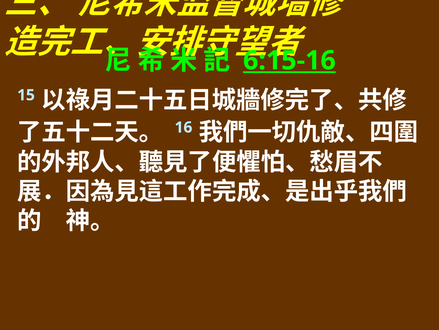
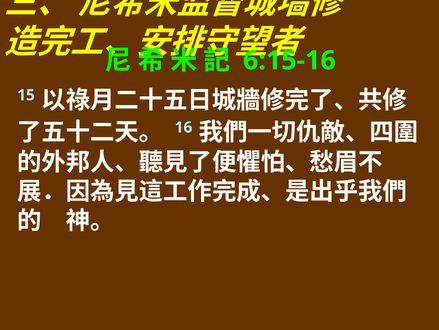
6:15-16 underline: present -> none
